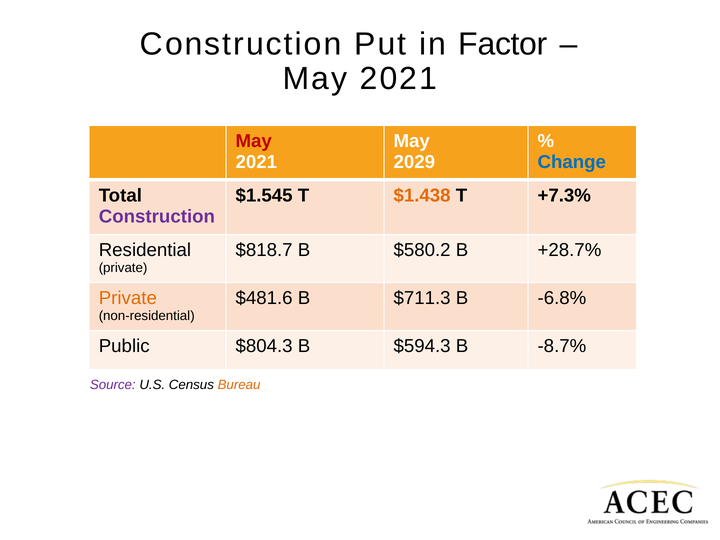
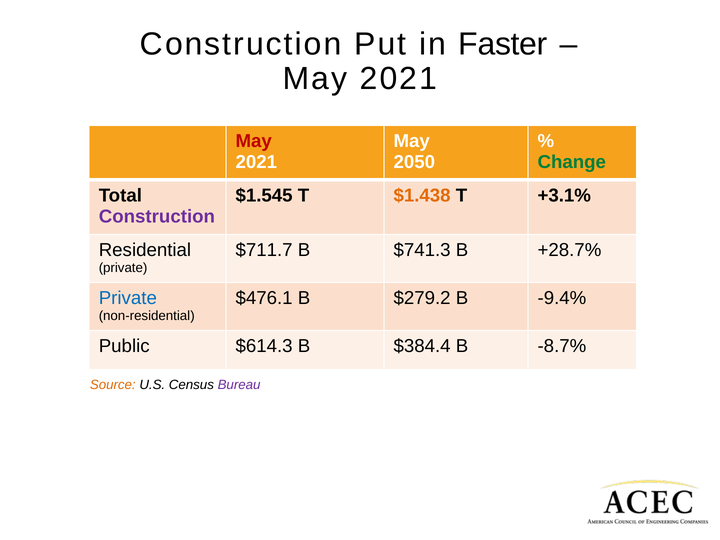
Factor: Factor -> Faster
2029: 2029 -> 2050
Change colour: blue -> green
+7.3%: +7.3% -> +3.1%
$818.7: $818.7 -> $711.7
$580.2: $580.2 -> $741.3
Private at (128, 298) colour: orange -> blue
$481.6: $481.6 -> $476.1
$711.3: $711.3 -> $279.2
-6.8%: -6.8% -> -9.4%
$804.3: $804.3 -> $614.3
$594.3: $594.3 -> $384.4
Source at (113, 385) colour: purple -> orange
Bureau at (239, 385) colour: orange -> purple
